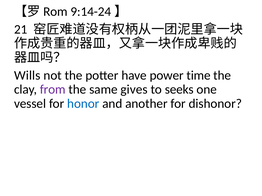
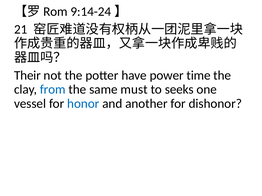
Wills: Wills -> Their
from colour: purple -> blue
gives: gives -> must
